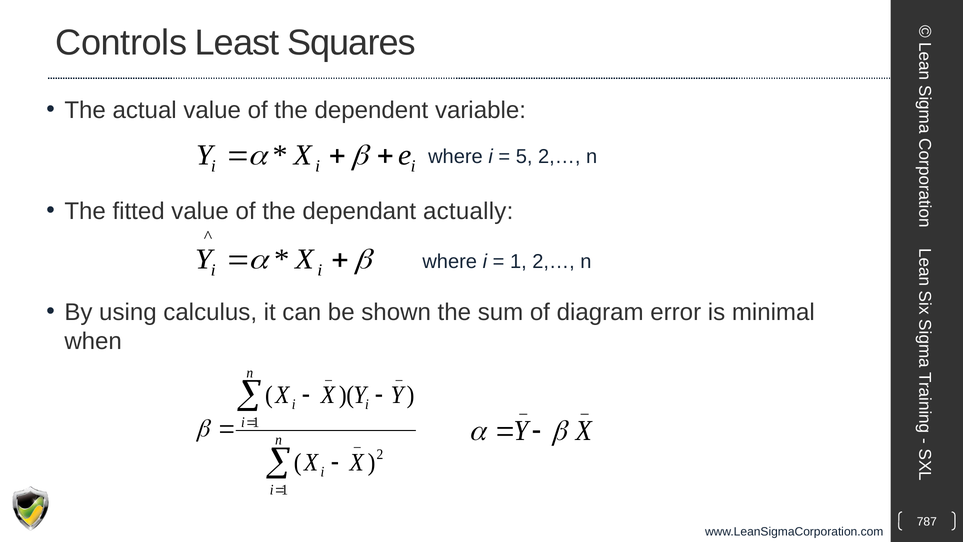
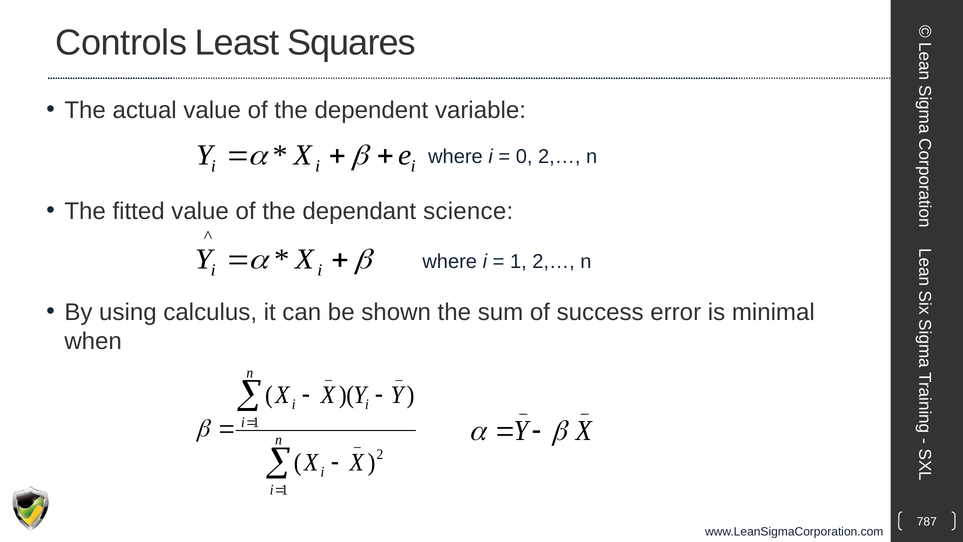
5: 5 -> 0
actually: actually -> science
diagram: diagram -> success
